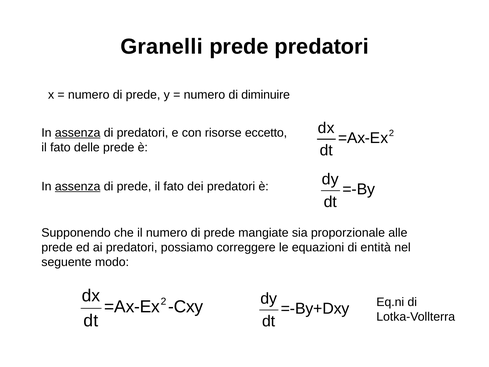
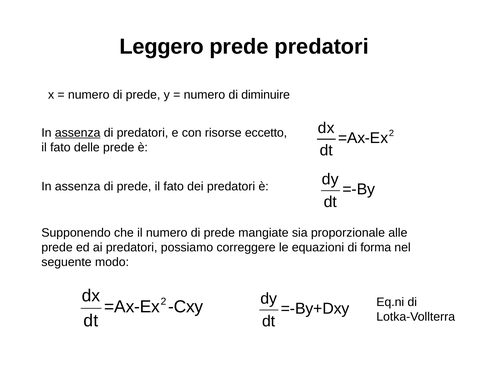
Granelli: Granelli -> Leggero
assenza at (78, 186) underline: present -> none
entità: entità -> forma
